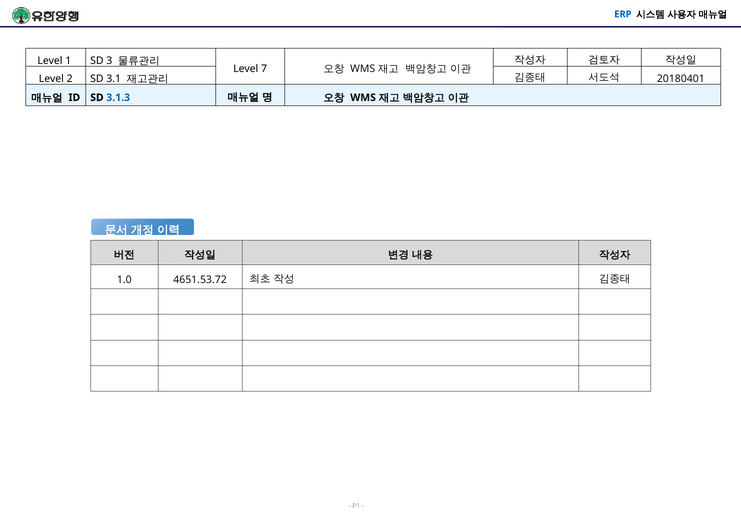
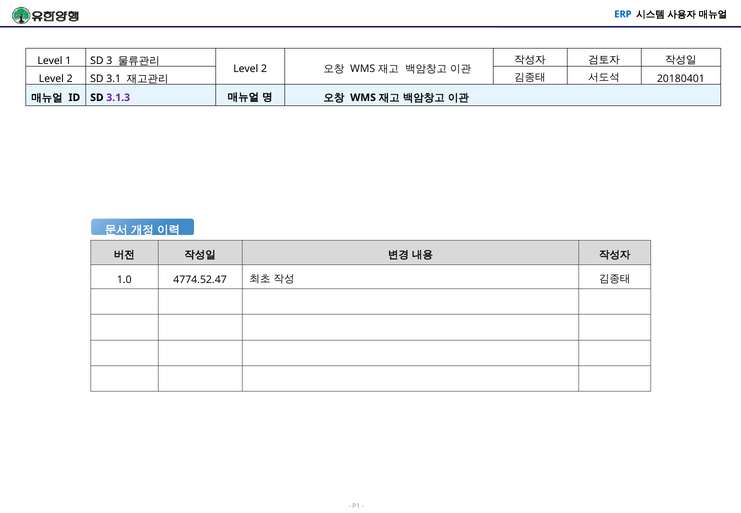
7 at (264, 69): 7 -> 2
3.1.3 colour: blue -> purple
4651.53.72: 4651.53.72 -> 4774.52.47
